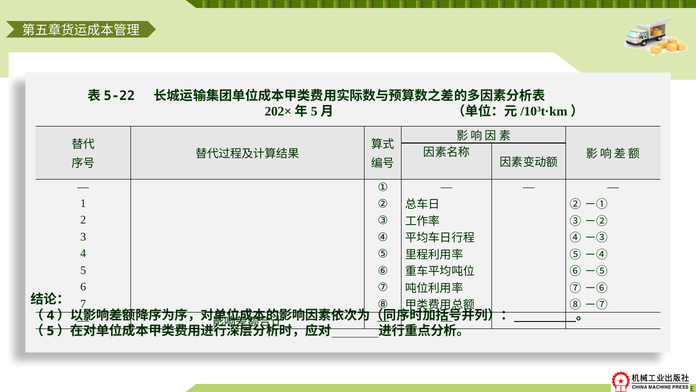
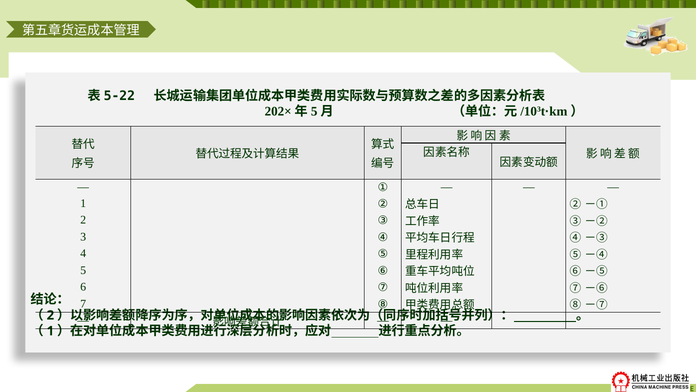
4 at (50, 315): 4 -> 2
5 at (50, 331): 5 -> 1
